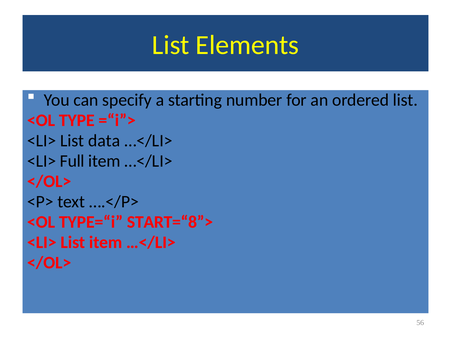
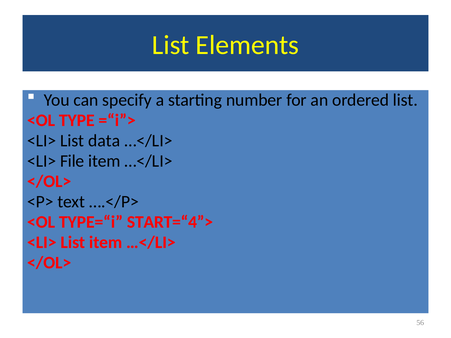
Full: Full -> File
START=“8”>: START=“8”> -> START=“4”>
